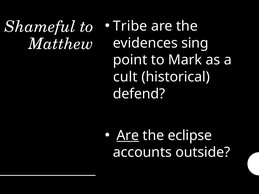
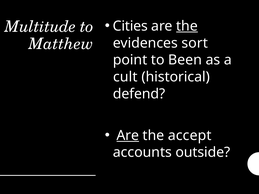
Tribe: Tribe -> Cities
the at (187, 26) underline: none -> present
Shameful: Shameful -> Multitude
sing: sing -> sort
Mark: Mark -> Been
eclipse: eclipse -> accept
